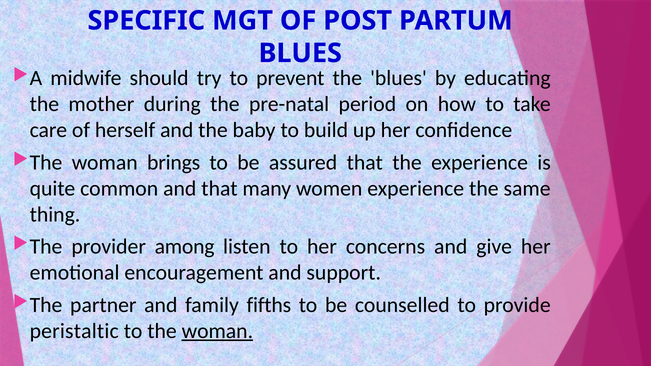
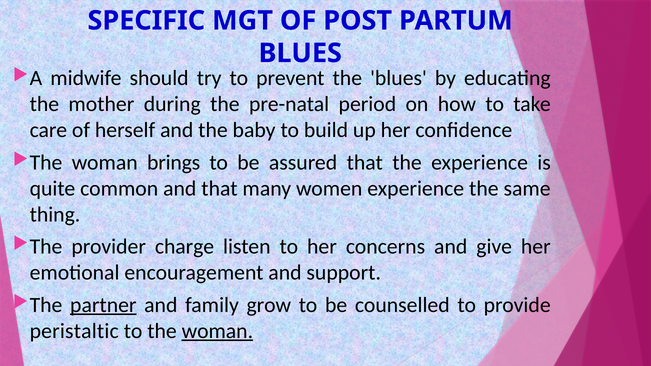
among: among -> charge
partner underline: none -> present
fifths: fifths -> grow
